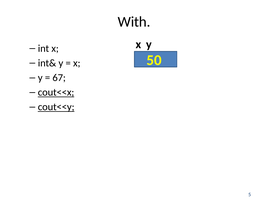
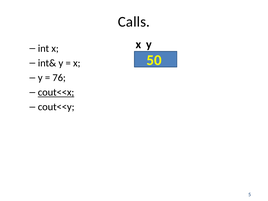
With: With -> Calls
67: 67 -> 76
cout<<y underline: present -> none
